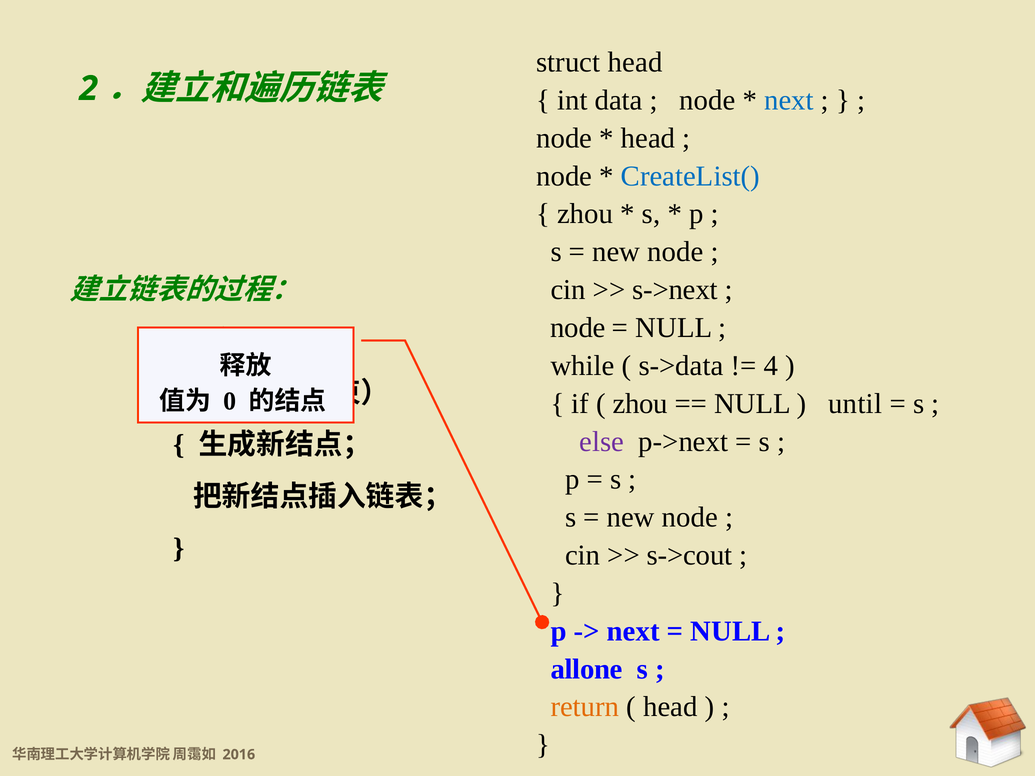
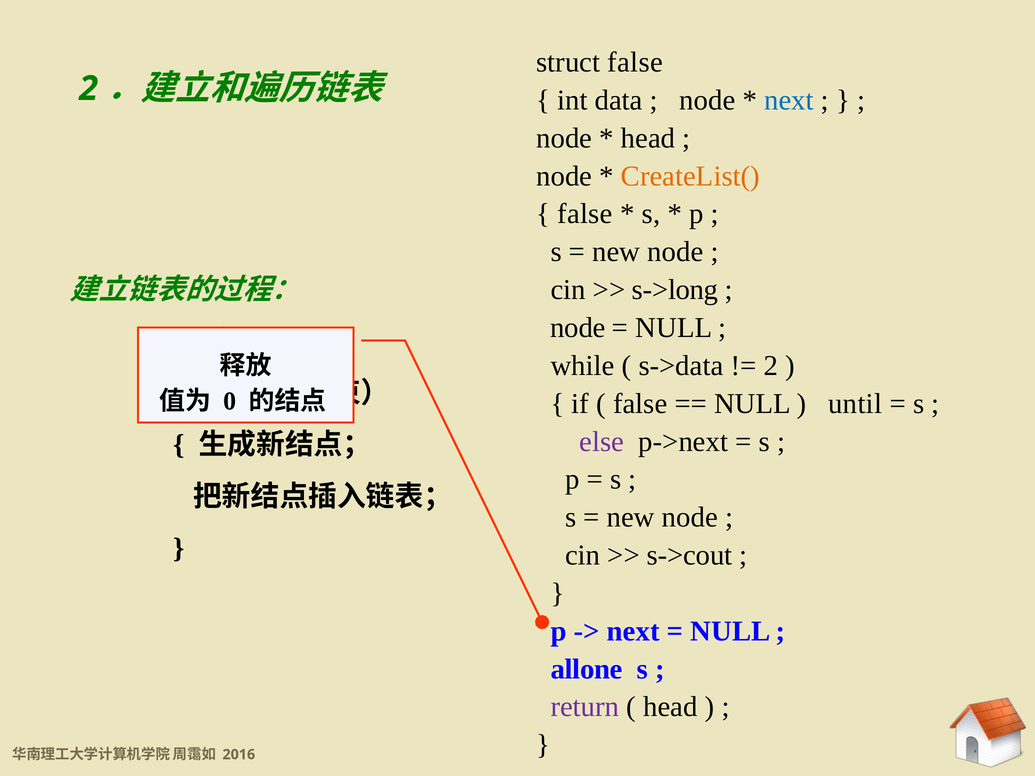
struct head: head -> false
CreateList( colour: blue -> orange
zhou at (585, 214): zhou -> false
s->next: s->next -> s->long
4 at (771, 366): 4 -> 2
zhou at (640, 404): zhou -> false
return colour: orange -> purple
